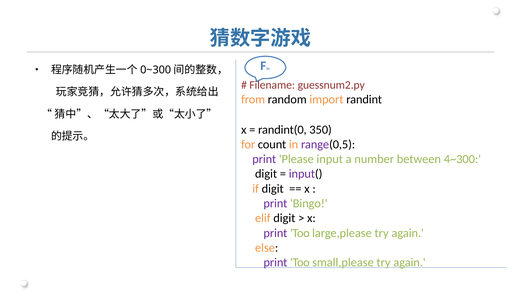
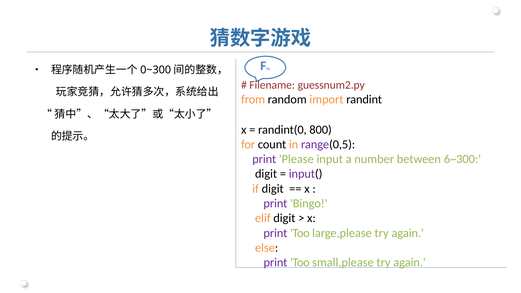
350: 350 -> 800
4~300: 4~300 -> 6~300
